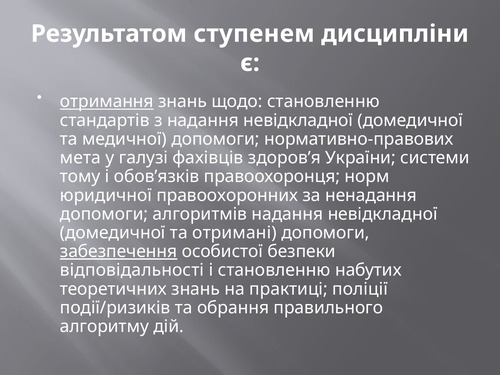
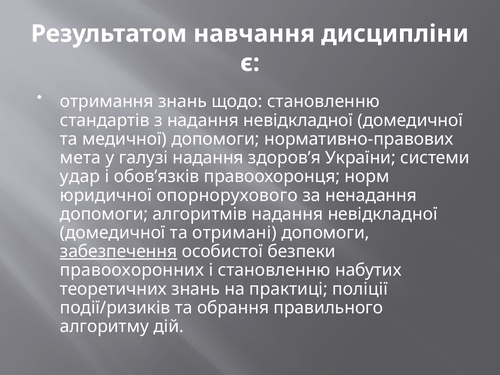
ступенем: ступенем -> навчання
отримання underline: present -> none
галузі фахівців: фахівців -> надання
тому: тому -> удар
правоохоронних: правоохоронних -> опорнорухового
відповідальності: відповідальності -> правоохоронних
